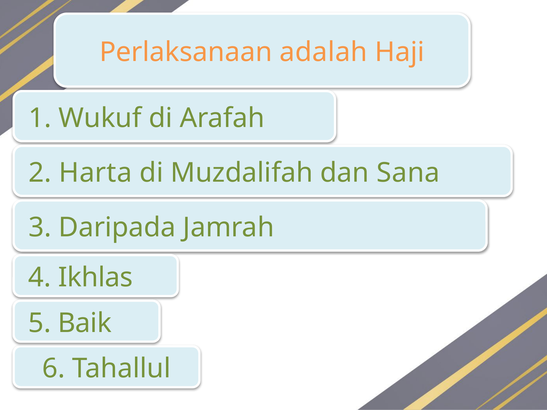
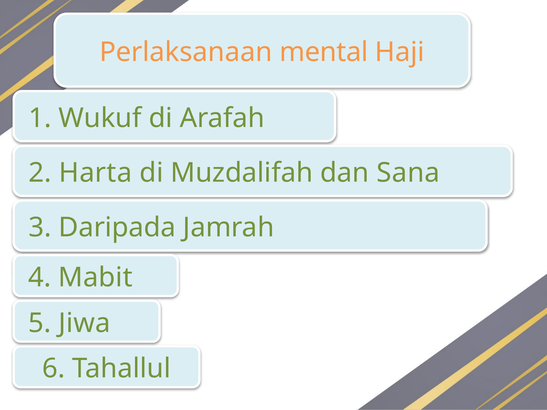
adalah: adalah -> mental
Ikhlas: Ikhlas -> Mabit
Baik: Baik -> Jiwa
